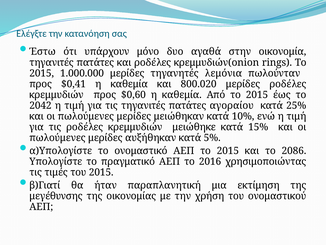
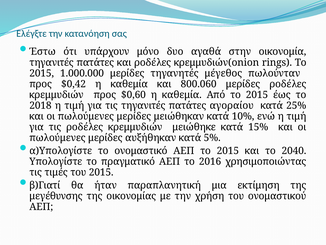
λεμόνια: λεμόνια -> μέγεθος
$0,41: $0,41 -> $0,42
800.020: 800.020 -> 800.060
2042: 2042 -> 2018
2086: 2086 -> 2040
